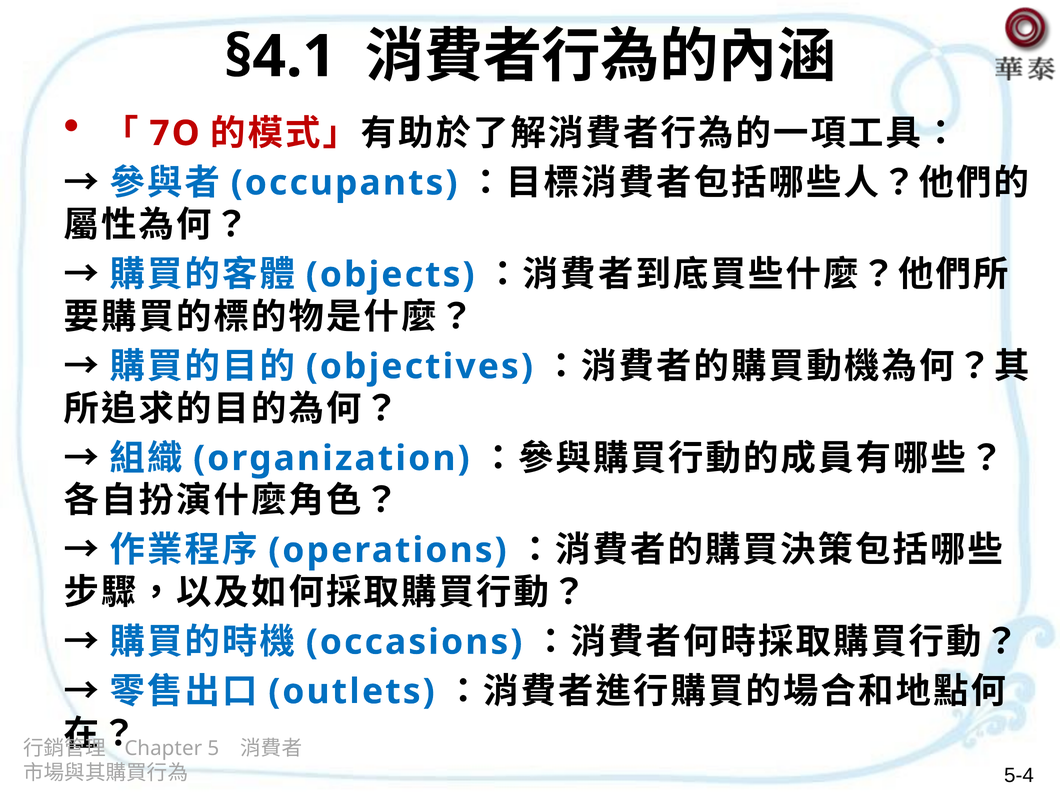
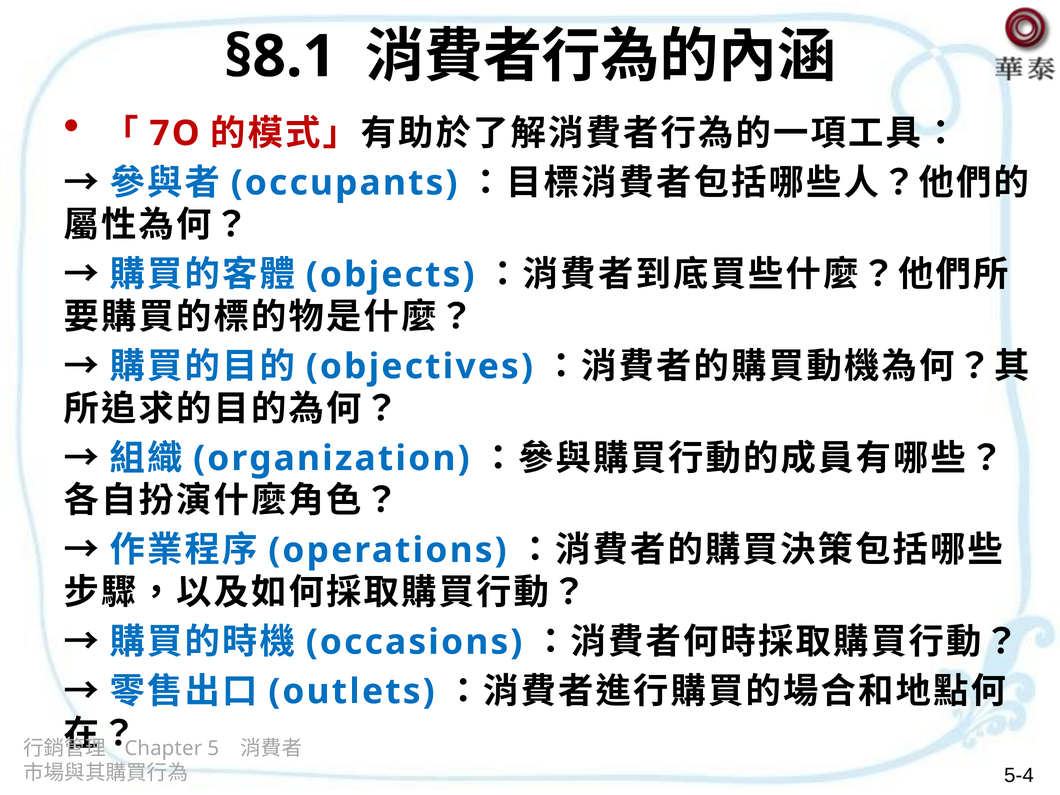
§4.1: §4.1 -> §8.1
